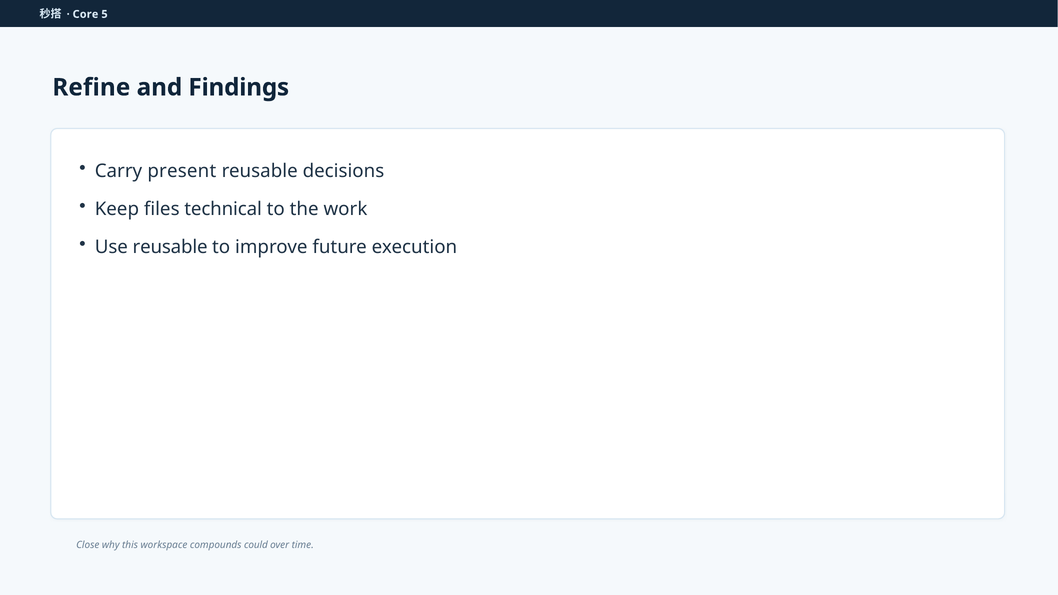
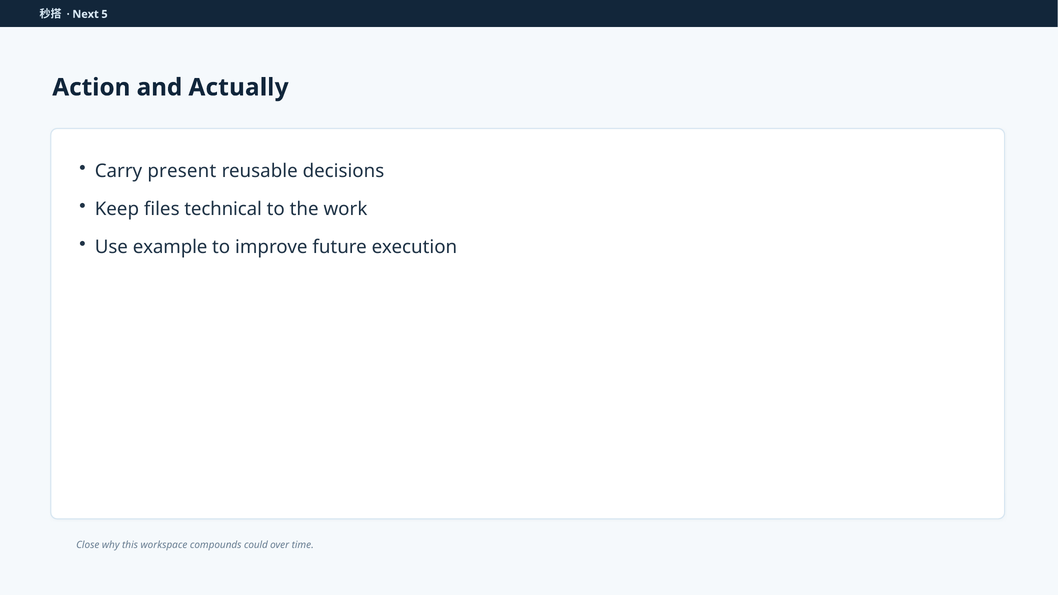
Core: Core -> Next
Refine: Refine -> Action
Findings: Findings -> Actually
Use reusable: reusable -> example
